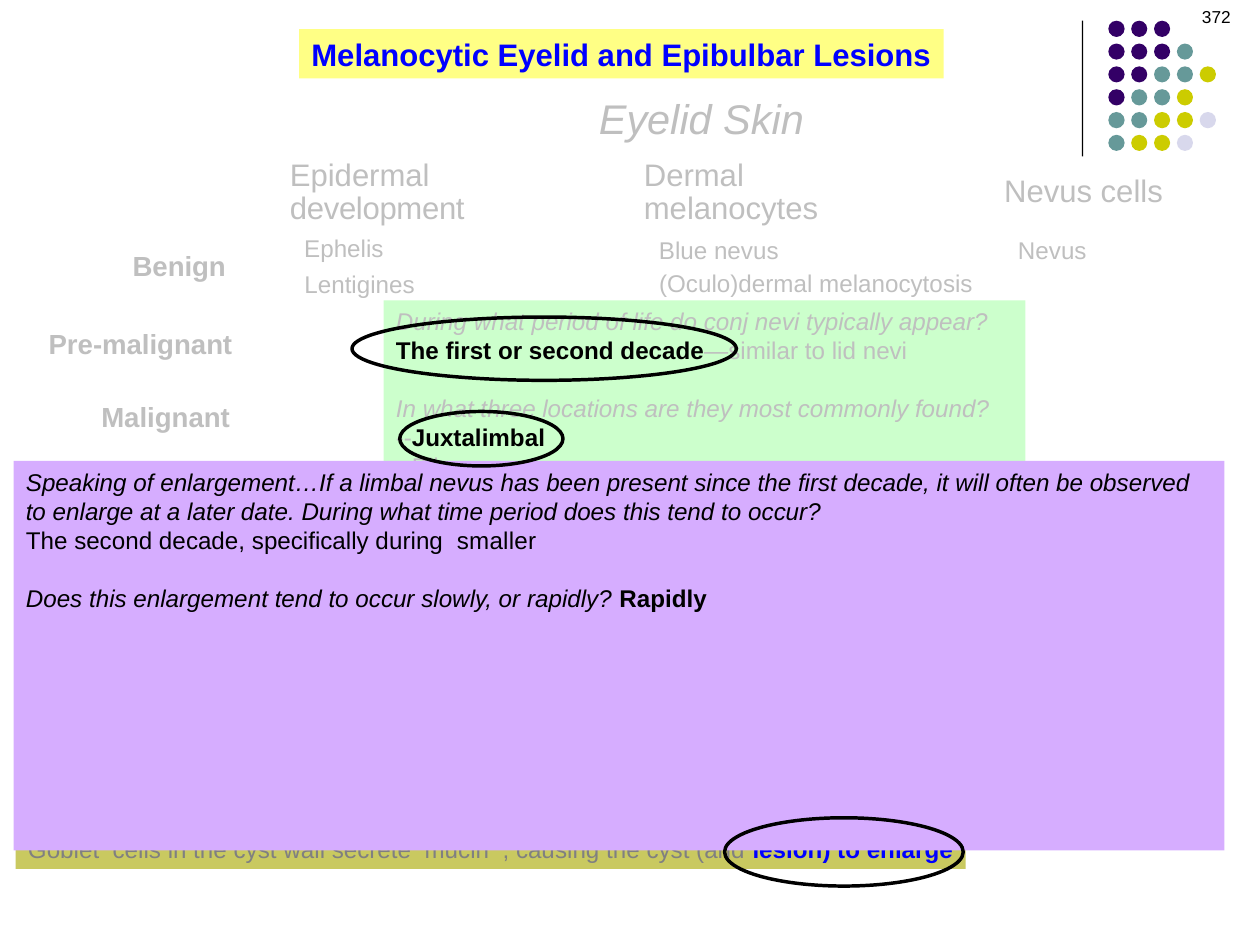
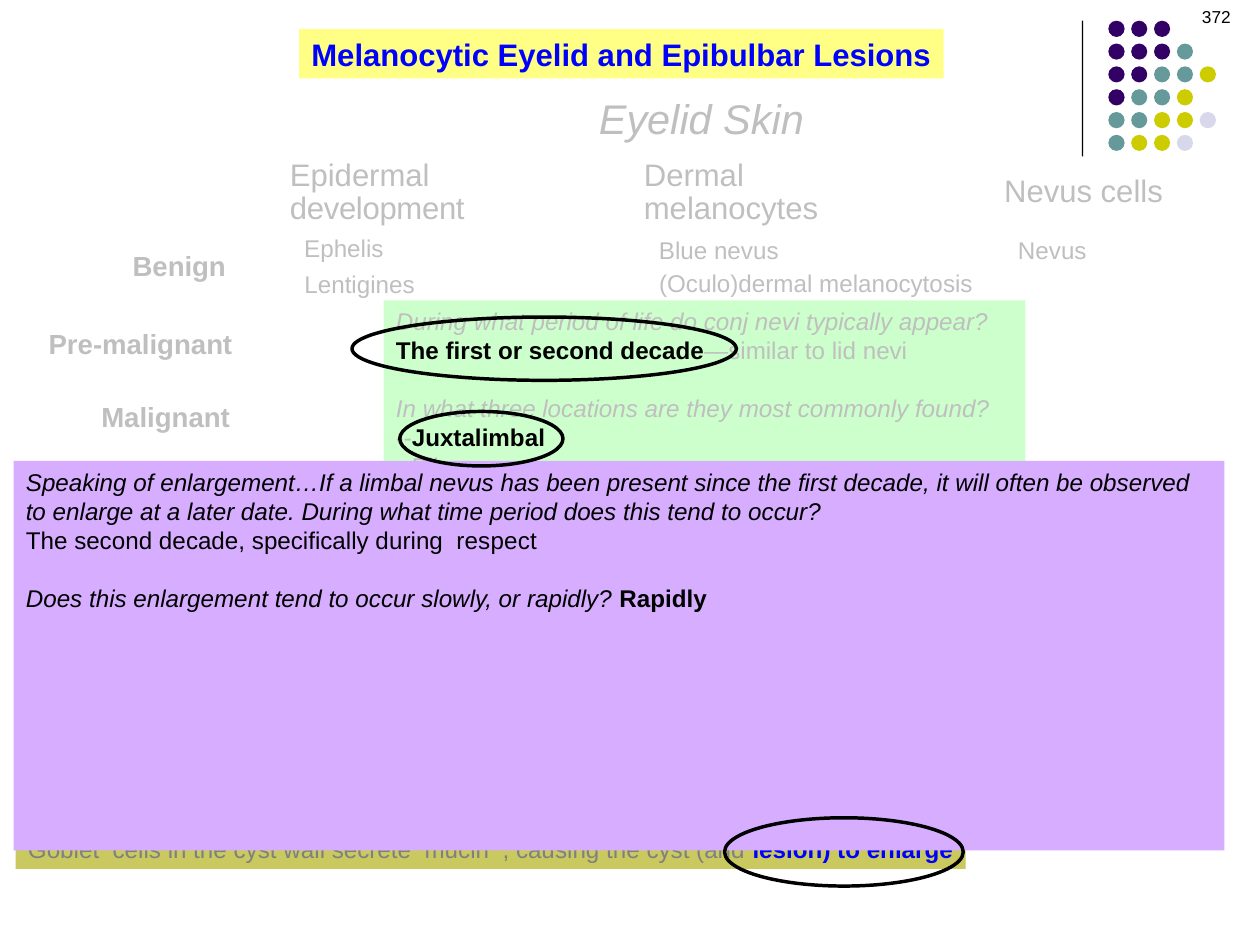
smaller: smaller -> respect
